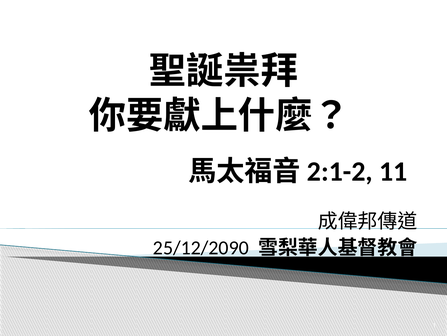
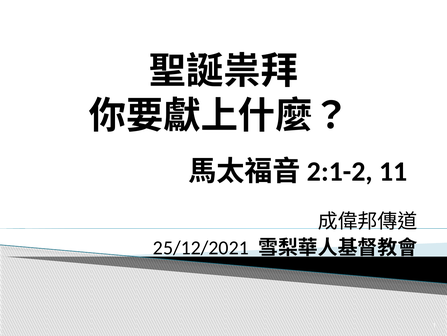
25/12/2090: 25/12/2090 -> 25/12/2021
